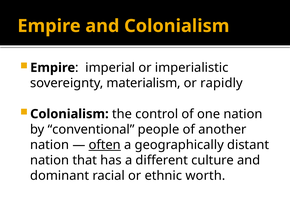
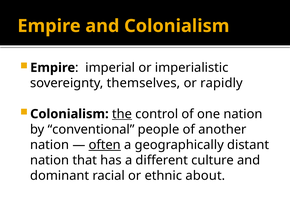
materialism: materialism -> themselves
the underline: none -> present
worth: worth -> about
